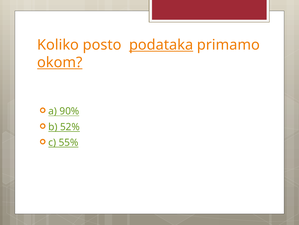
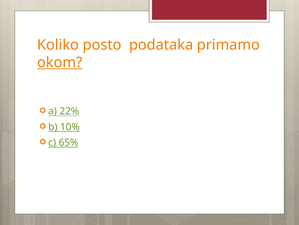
podataka underline: present -> none
90%: 90% -> 22%
52%: 52% -> 10%
55%: 55% -> 65%
